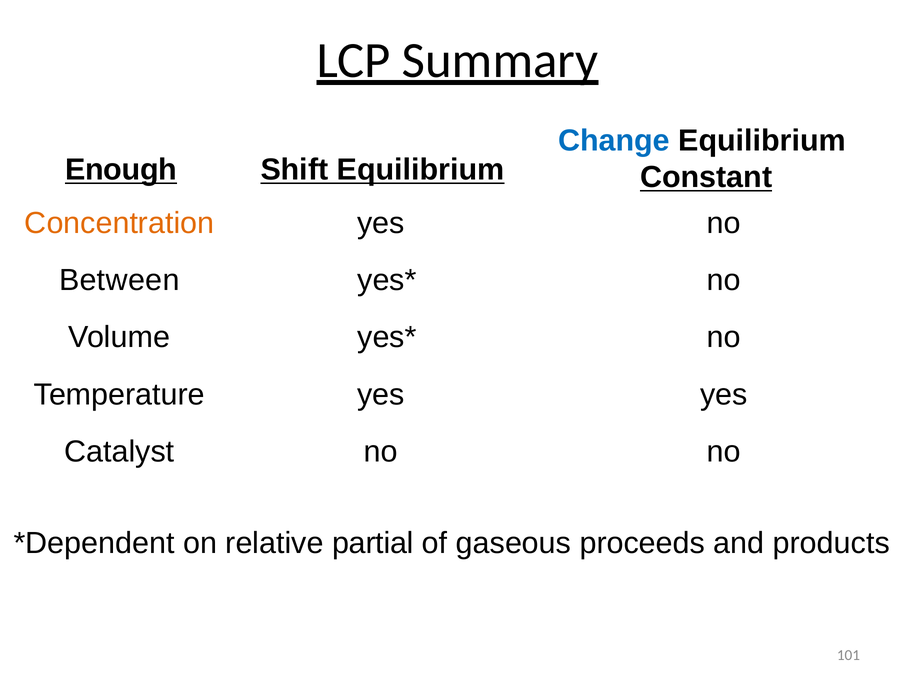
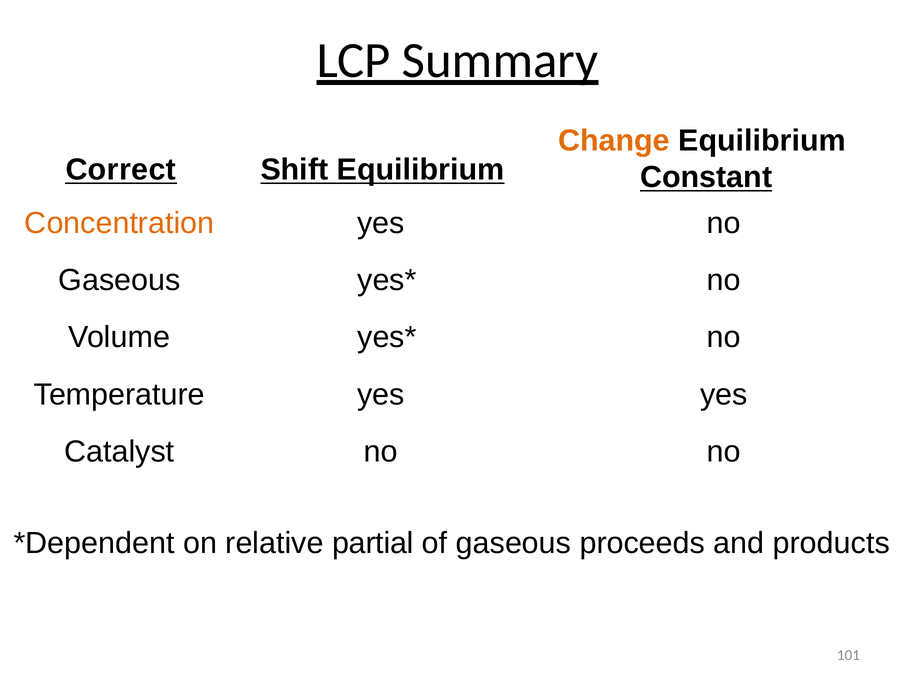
Change colour: blue -> orange
Enough: Enough -> Correct
Between at (119, 280): Between -> Gaseous
